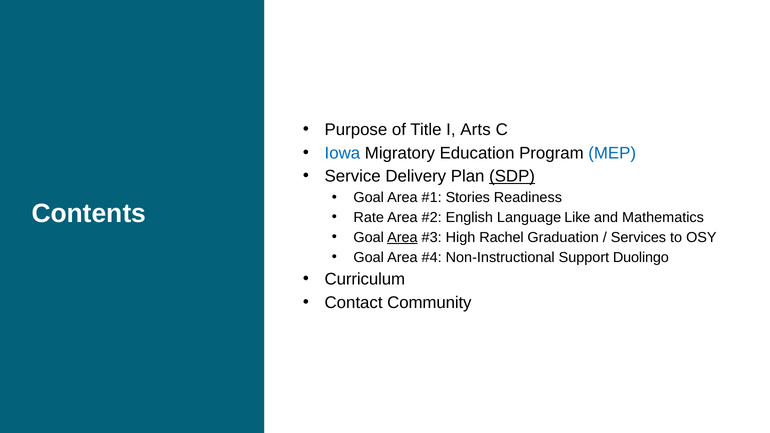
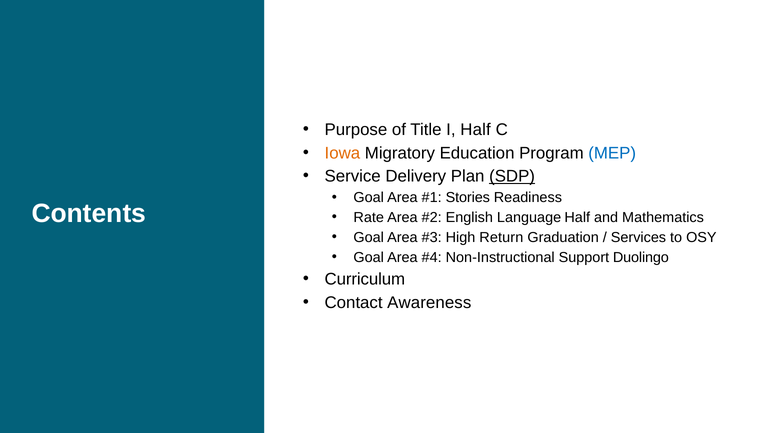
I Arts: Arts -> Half
Iowa colour: blue -> orange
Language Like: Like -> Half
Area at (402, 237) underline: present -> none
Rachel: Rachel -> Return
Community: Community -> Awareness
